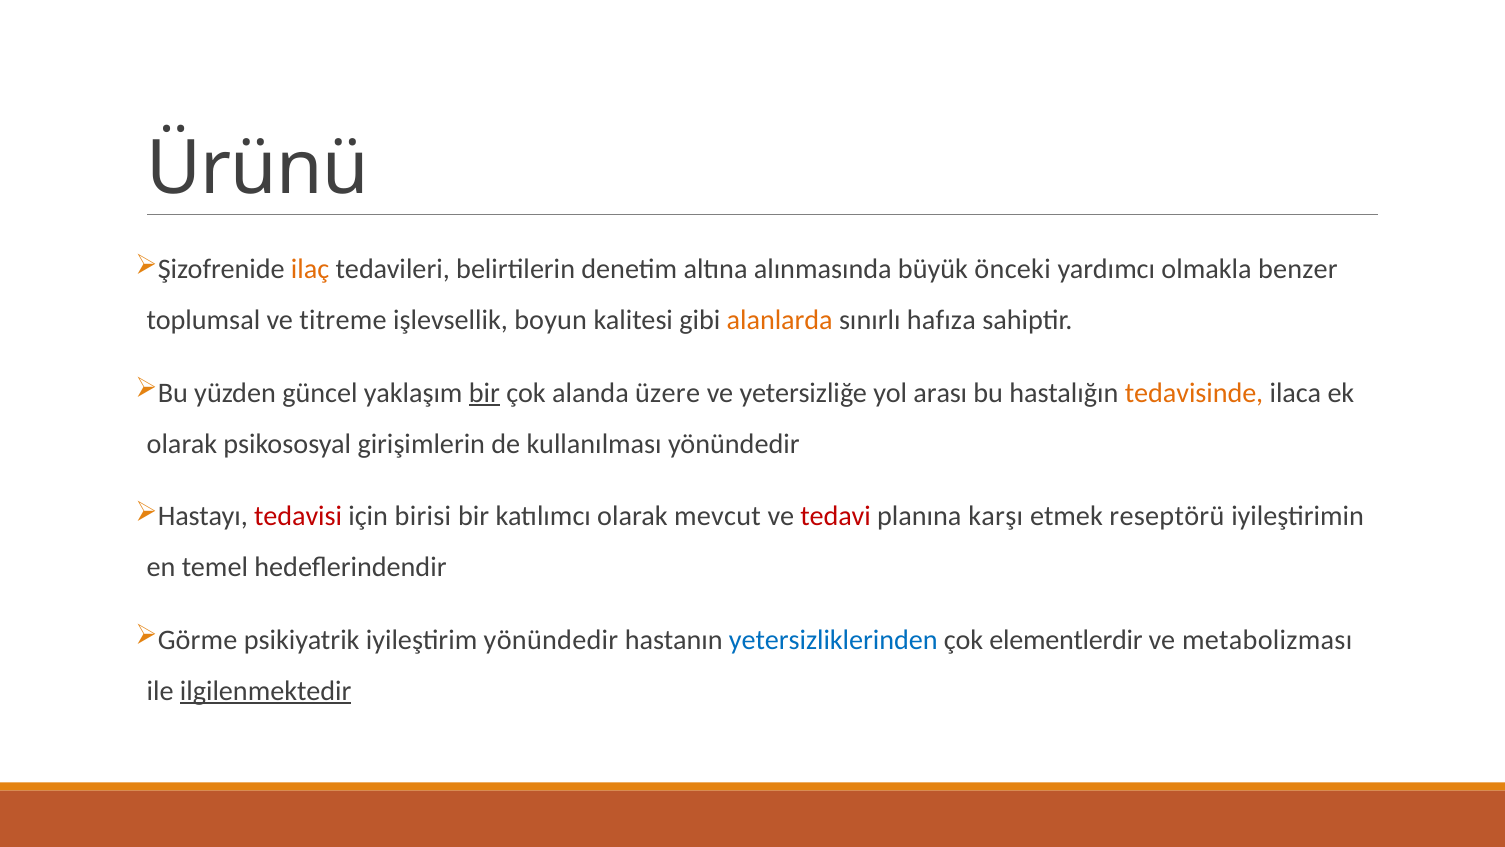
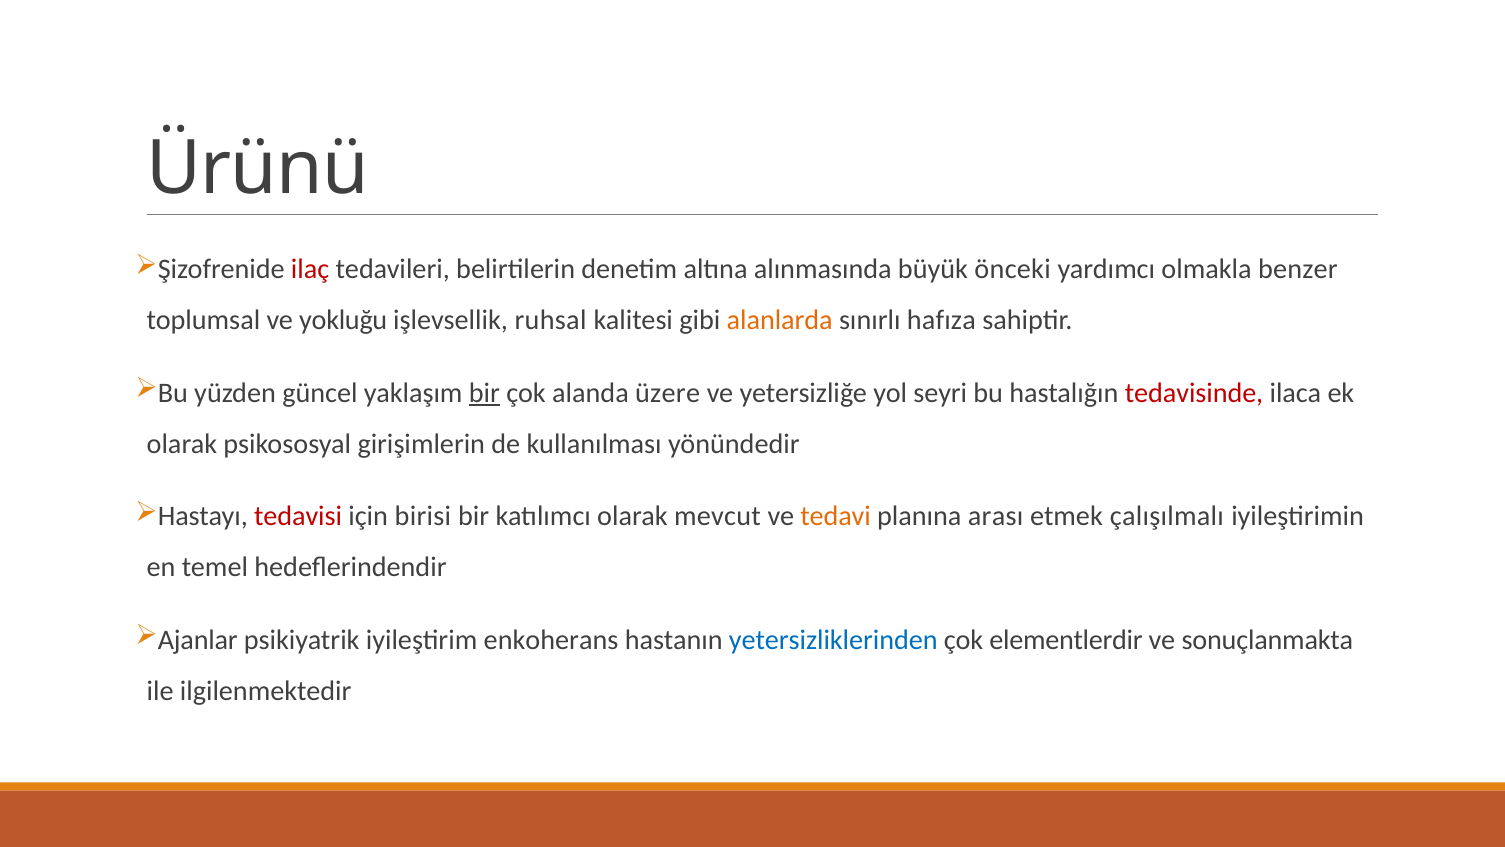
ilaç colour: orange -> red
titreme: titreme -> yokluğu
boyun: boyun -> ruhsal
arası: arası -> seyri
tedavisinde colour: orange -> red
tedavi colour: red -> orange
karşı: karşı -> arası
reseptörü: reseptörü -> çalışılmalı
Görme: Görme -> Ajanlar
iyileştirim yönündedir: yönündedir -> enkoherans
metabolizması: metabolizması -> sonuçlanmakta
ilgilenmektedir underline: present -> none
